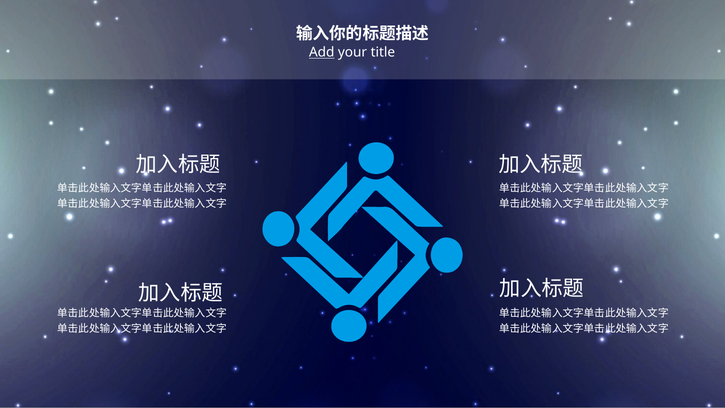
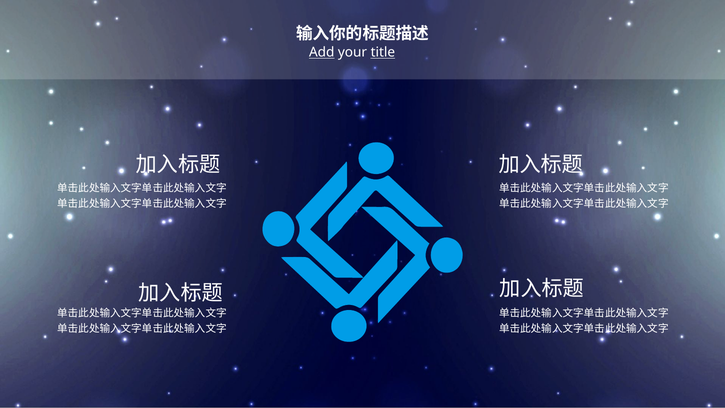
title underline: none -> present
